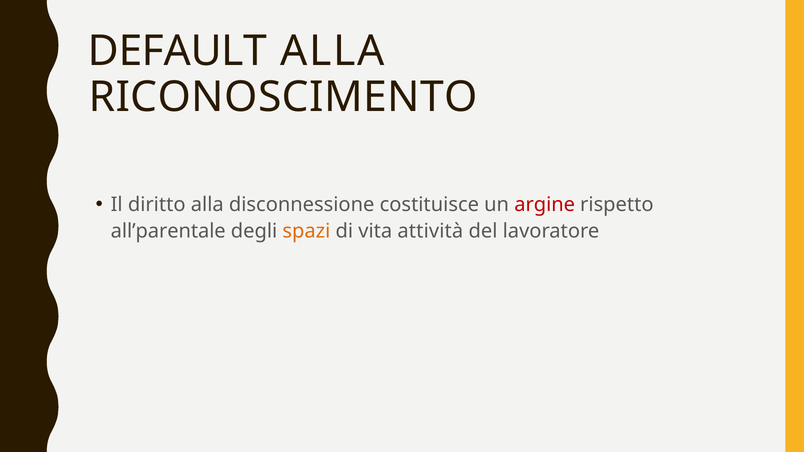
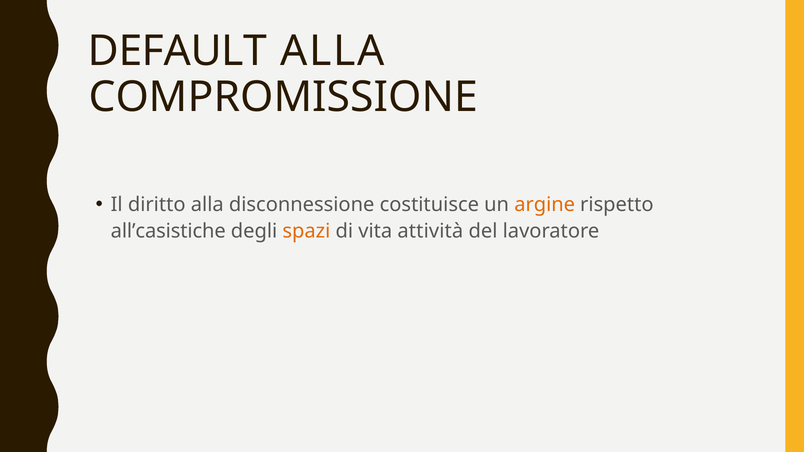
RICONOSCIMENTO: RICONOSCIMENTO -> COMPROMISSIONE
argine colour: red -> orange
all’parentale: all’parentale -> all’casistiche
